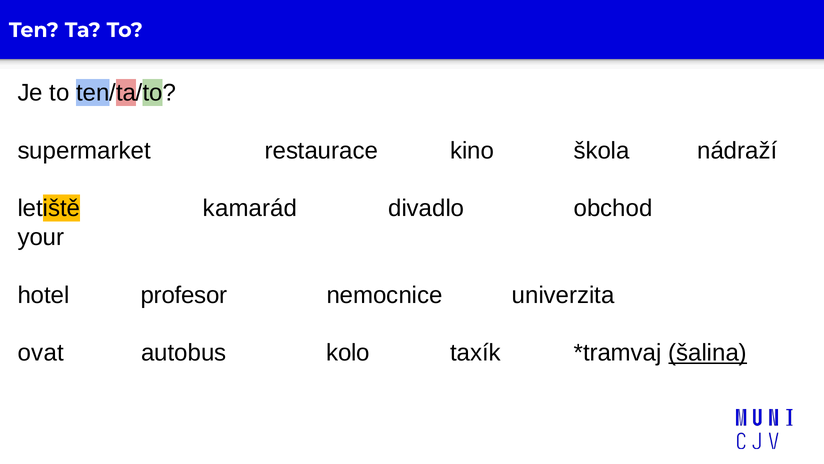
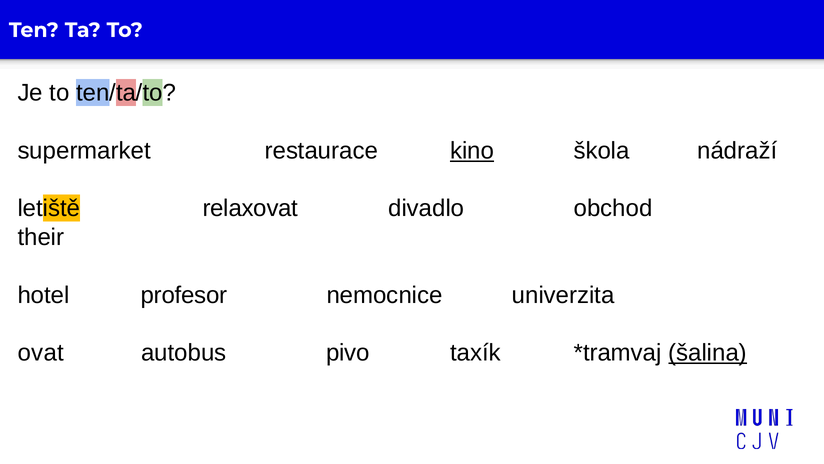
kino underline: none -> present
kamarád: kamarád -> relaxovat
your: your -> their
kolo: kolo -> pivo
